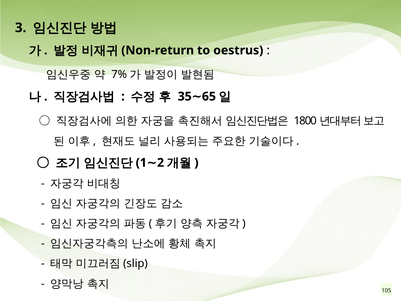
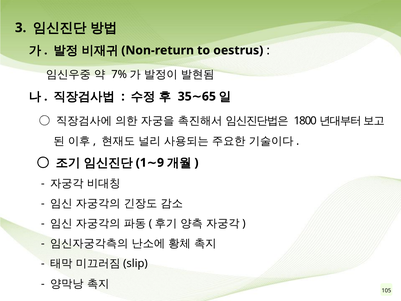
2: 2 -> 9
